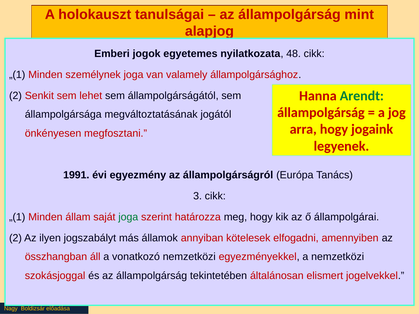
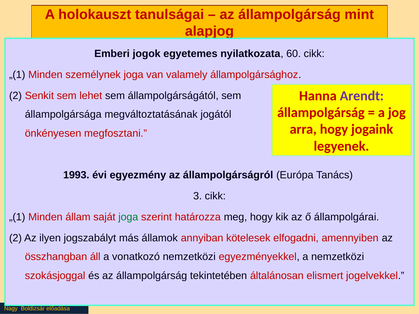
48: 48 -> 60
Arendt colour: green -> purple
1991: 1991 -> 1993
